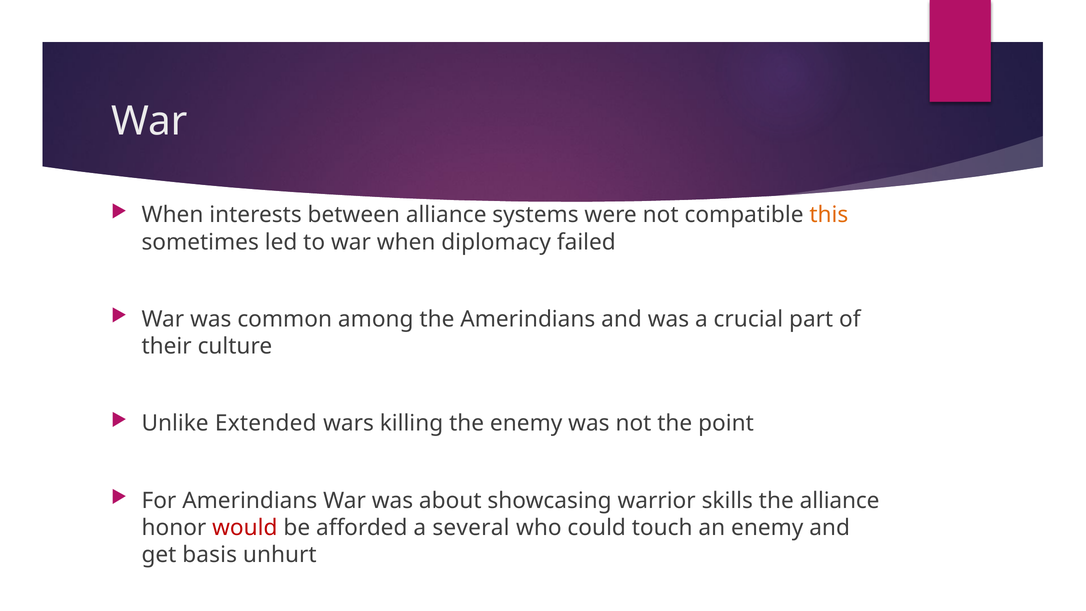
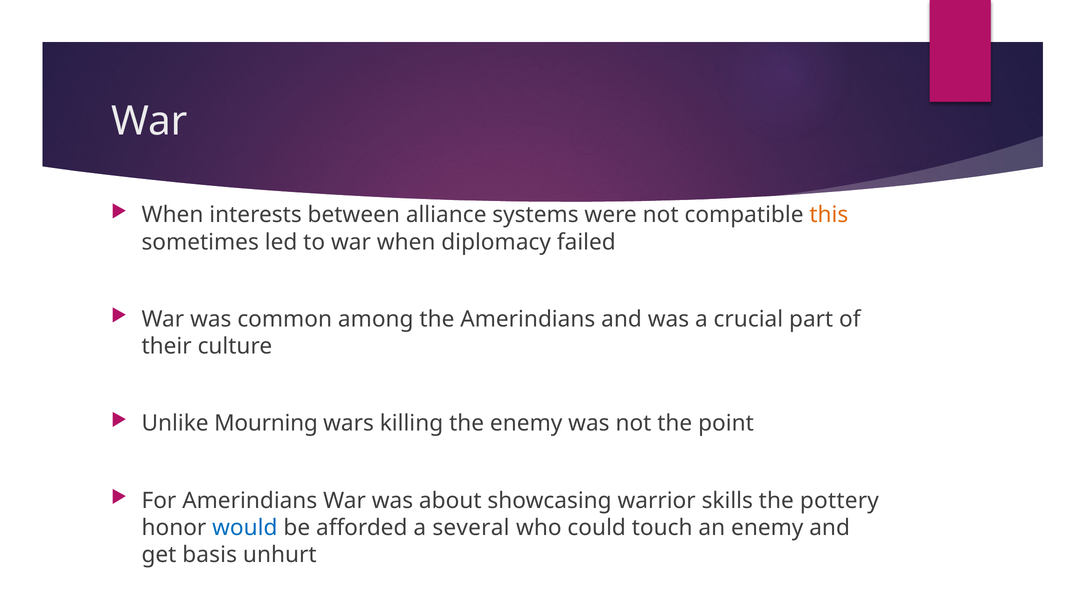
Extended: Extended -> Mourning
the alliance: alliance -> pottery
would colour: red -> blue
